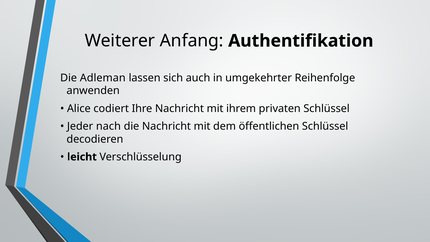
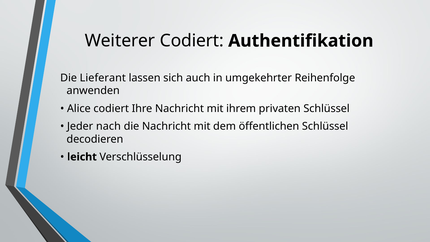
Weiterer Anfang: Anfang -> Codiert
Adleman: Adleman -> Lieferant
